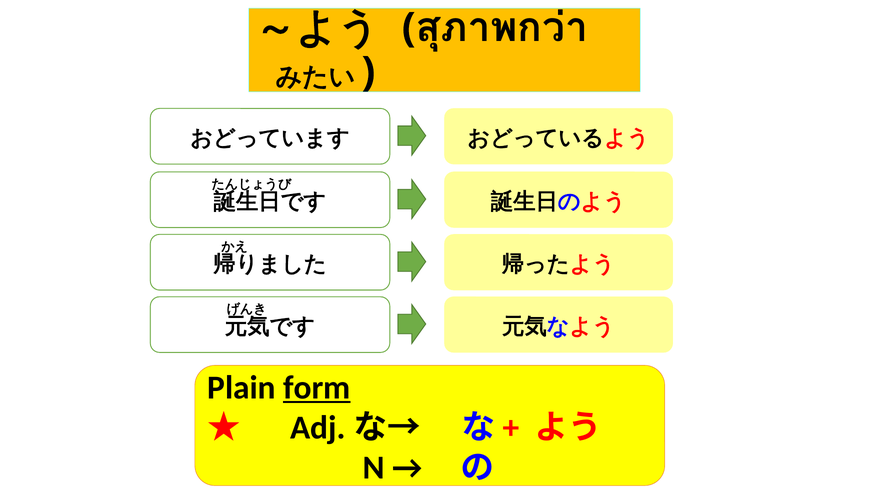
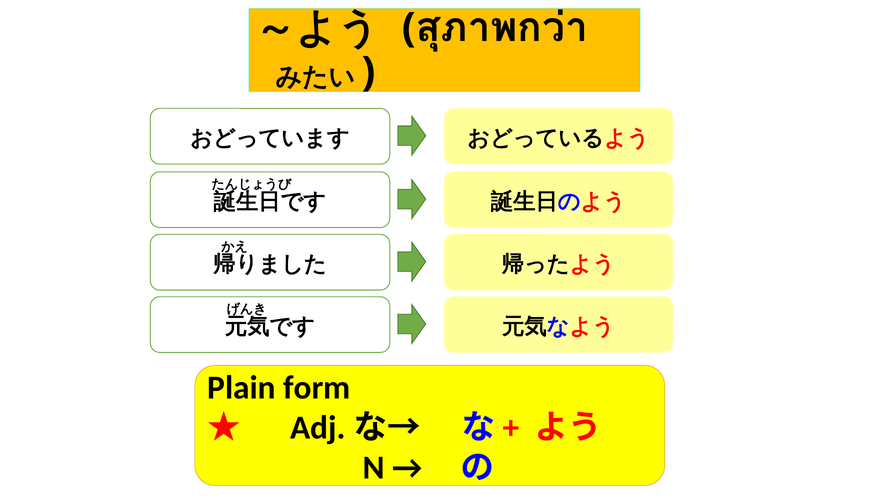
form underline: present -> none
